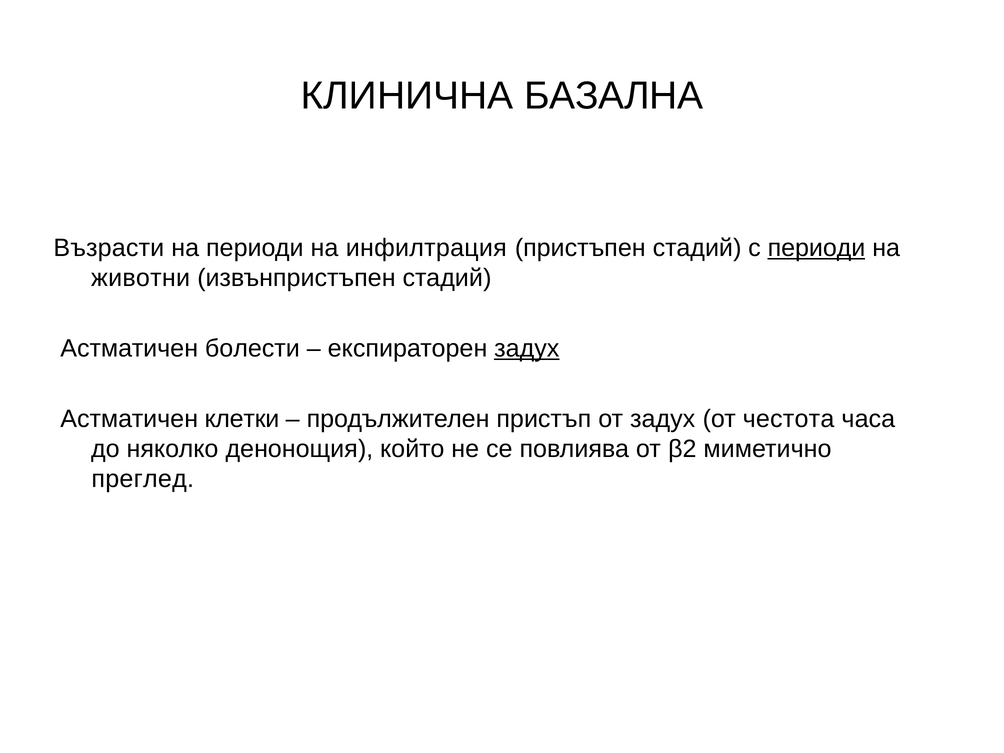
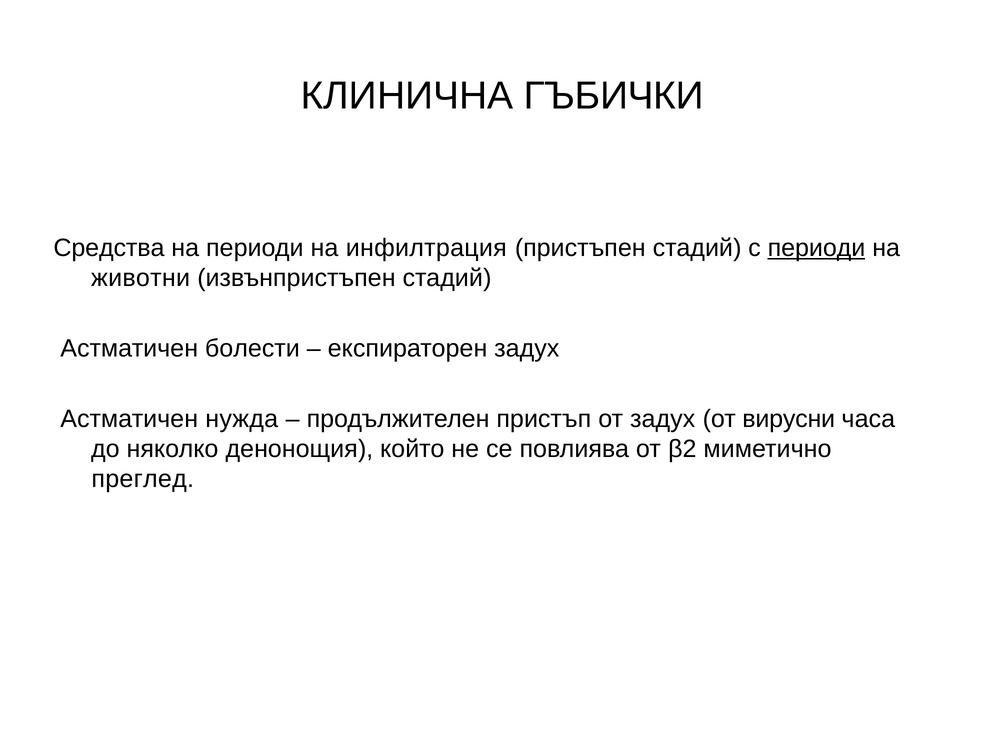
БАЗАЛНА: БАЗАЛНА -> ГЪБИЧКИ
Възрасти: Възрасти -> Средства
задух at (527, 348) underline: present -> none
клетки: клетки -> нужда
честота: честота -> вирусни
